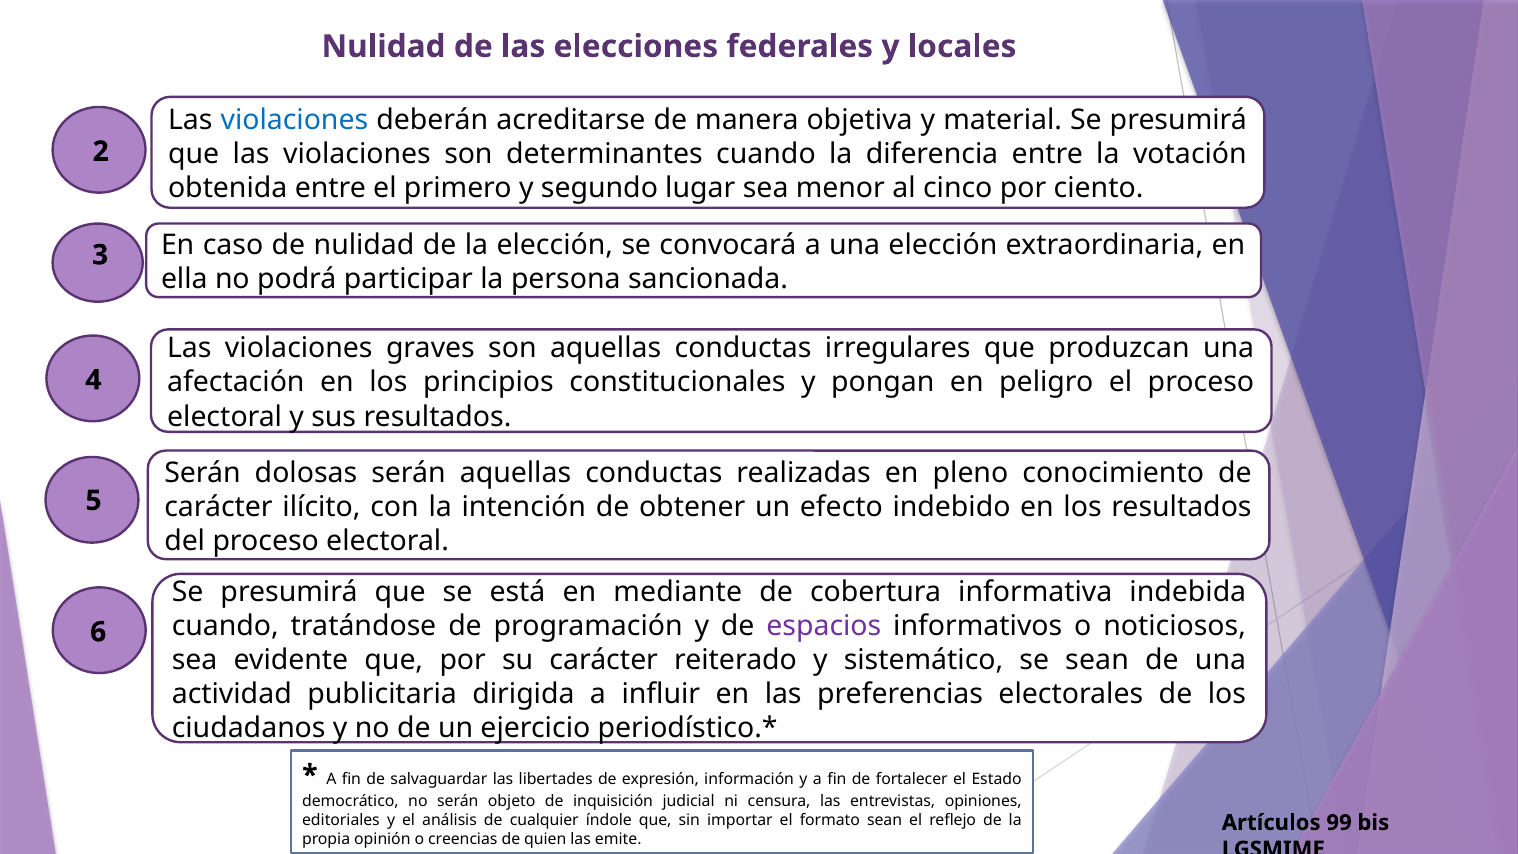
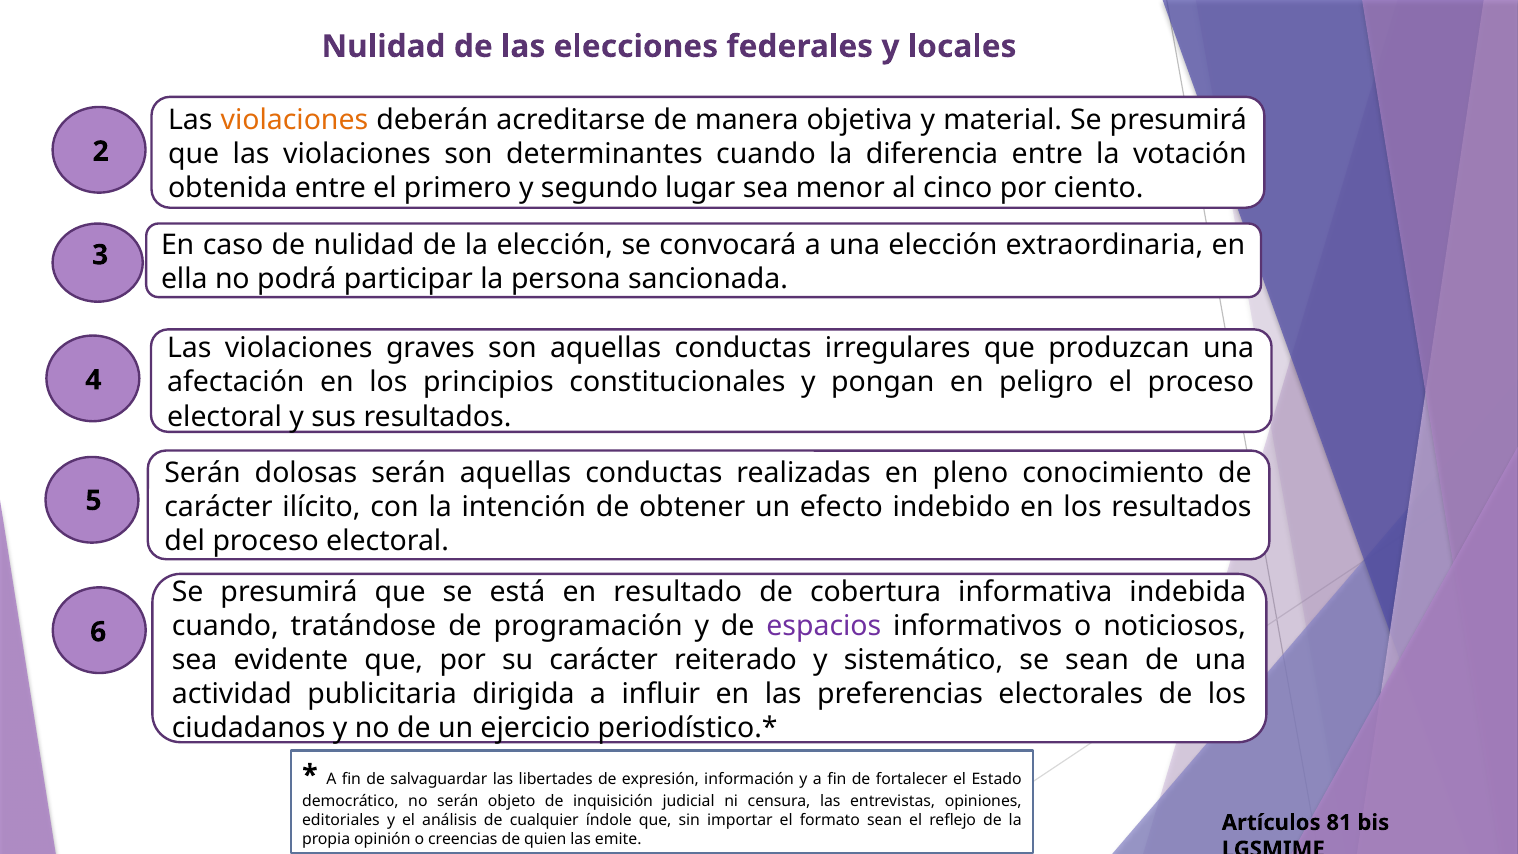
violaciones at (294, 120) colour: blue -> orange
mediante: mediante -> resultado
99: 99 -> 81
